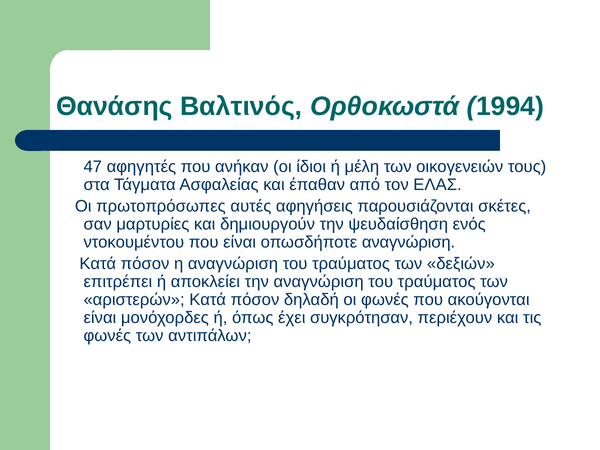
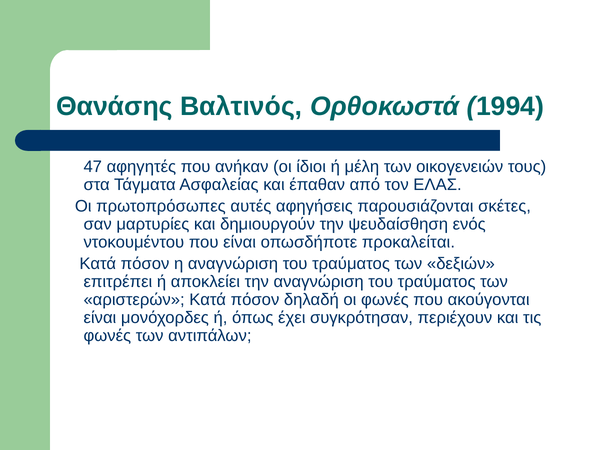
οπωσδήποτε αναγνώριση: αναγνώριση -> προκαλείται
